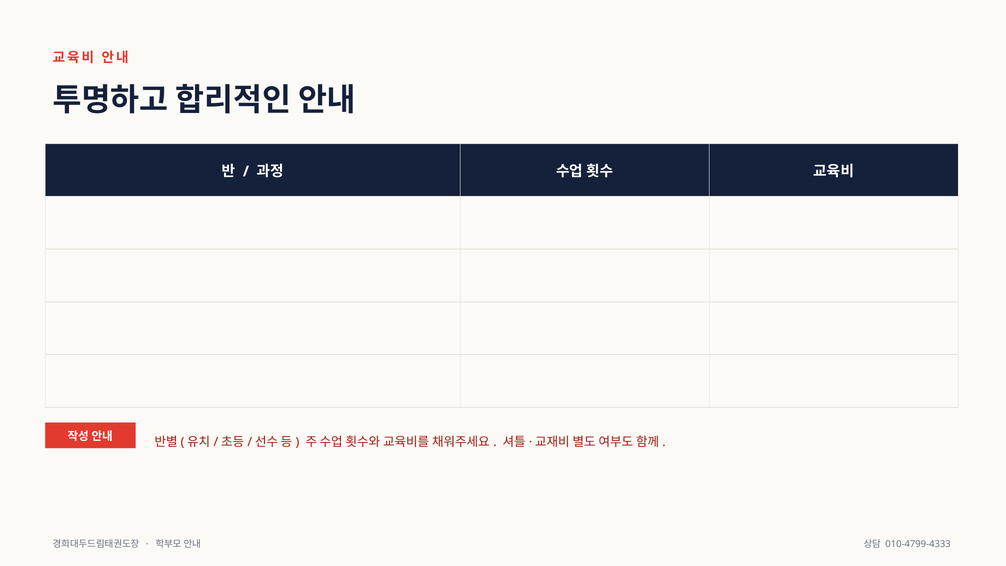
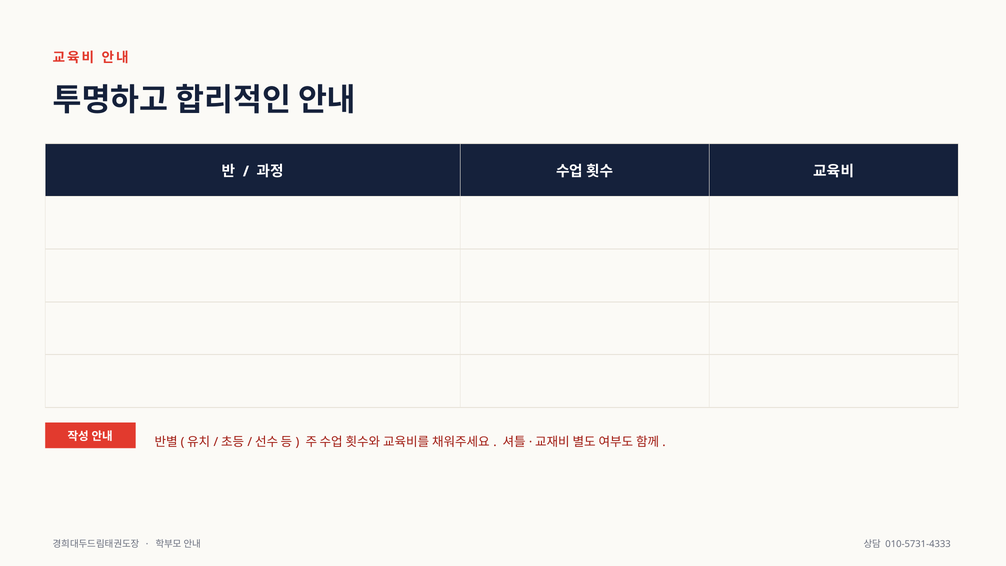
010-4799-4333: 010-4799-4333 -> 010-5731-4333
